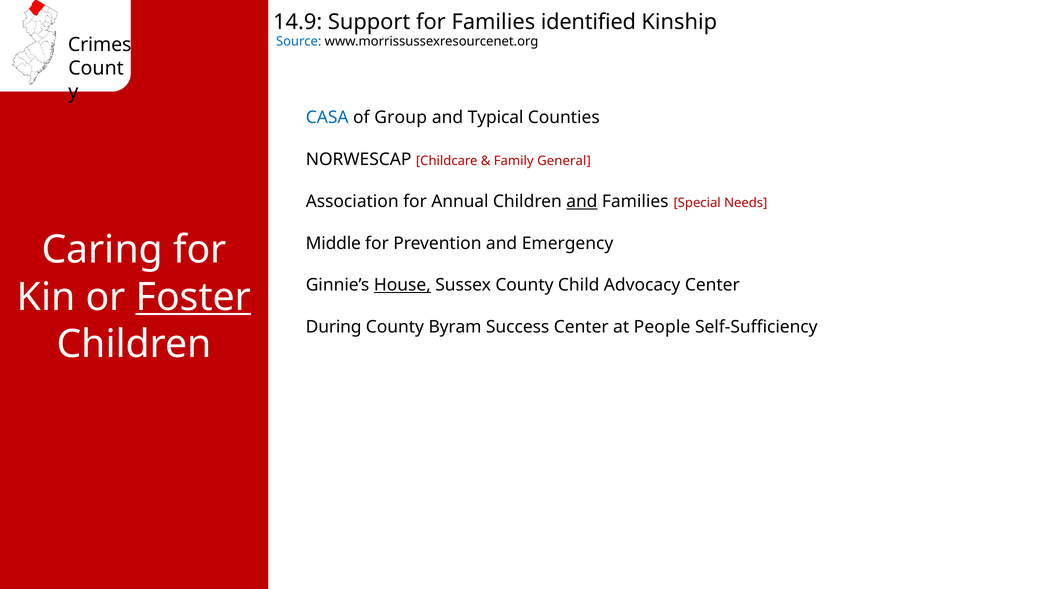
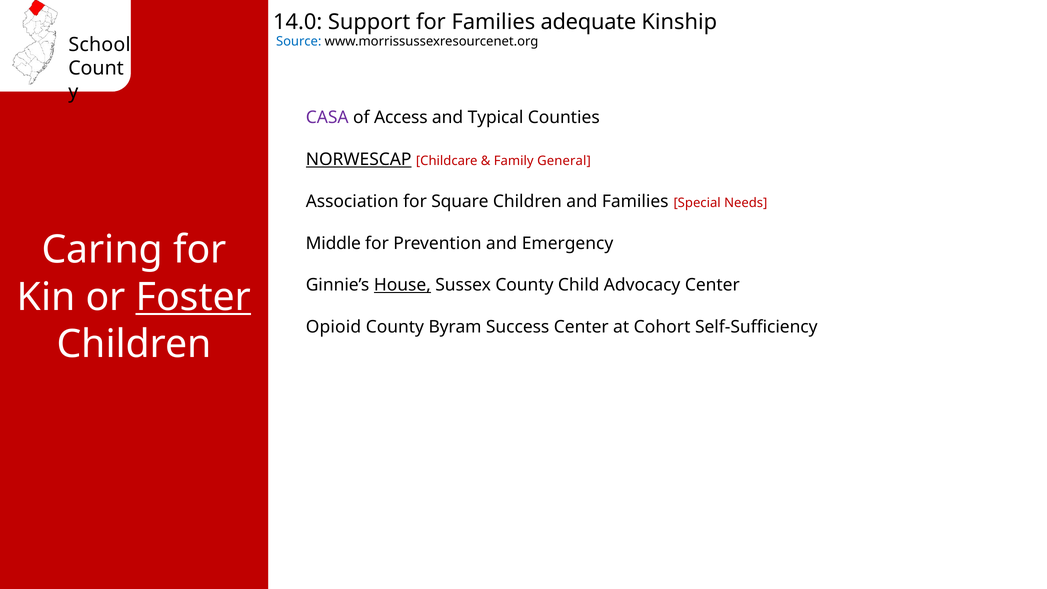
14.9: 14.9 -> 14.0
identified: identified -> adequate
Crimes: Crimes -> School
CASA colour: blue -> purple
Group: Group -> Access
NORWESCAP underline: none -> present
Annual: Annual -> Square
and at (582, 201) underline: present -> none
During: During -> Opioid
People: People -> Cohort
